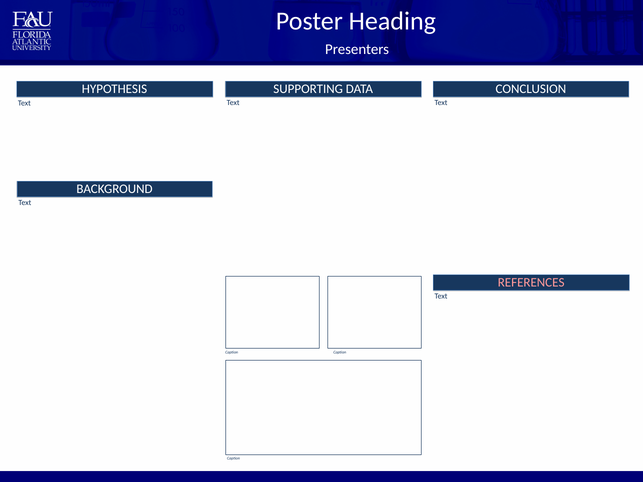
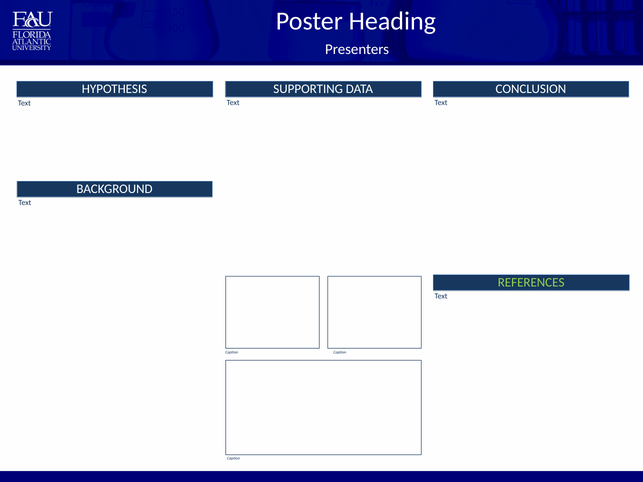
REFERENCES colour: pink -> light green
